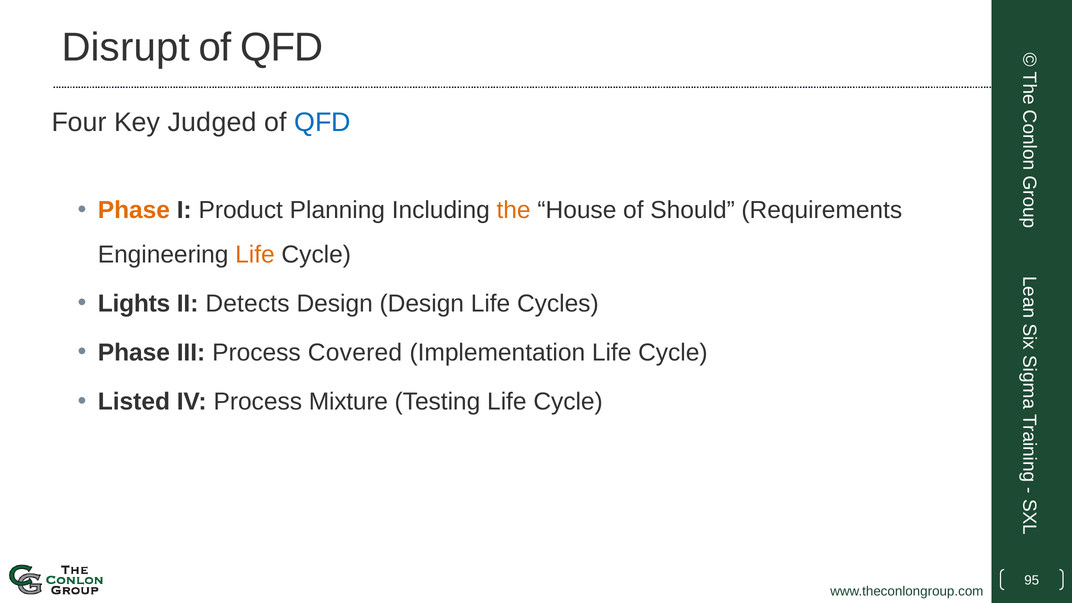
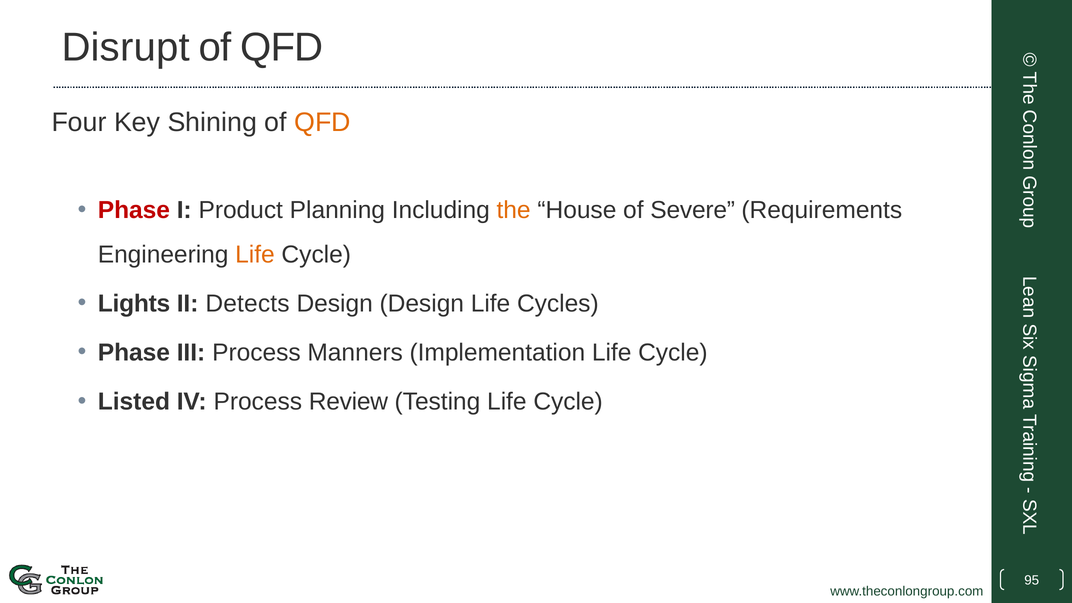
Judged: Judged -> Shining
QFD at (323, 122) colour: blue -> orange
Phase at (134, 210) colour: orange -> red
Should: Should -> Severe
Covered: Covered -> Manners
Mixture: Mixture -> Review
